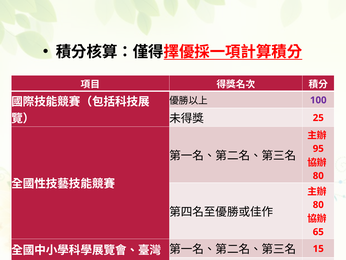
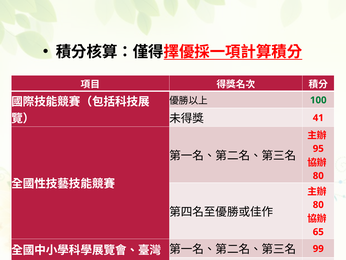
100 colour: purple -> green
25: 25 -> 41
15: 15 -> 99
